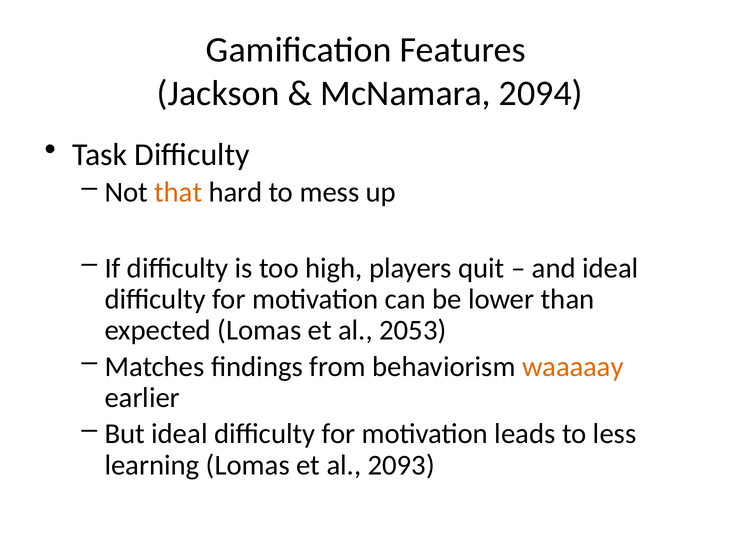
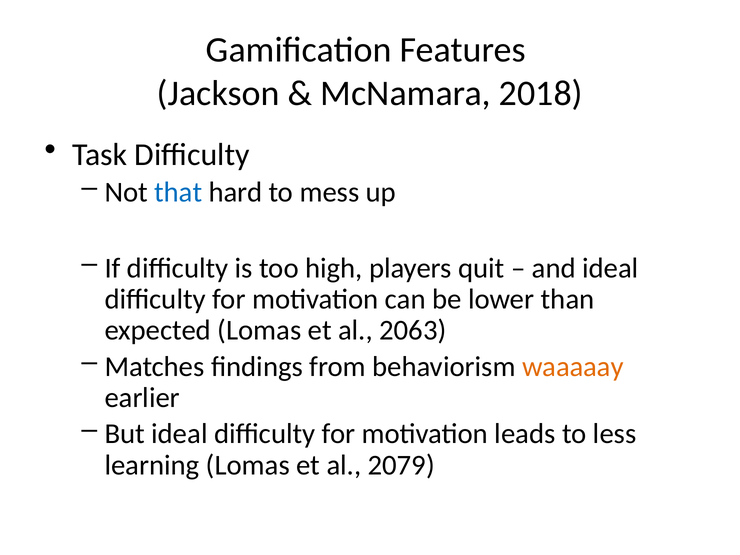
2094: 2094 -> 2018
that colour: orange -> blue
2053: 2053 -> 2063
2093: 2093 -> 2079
